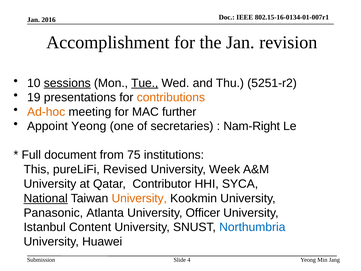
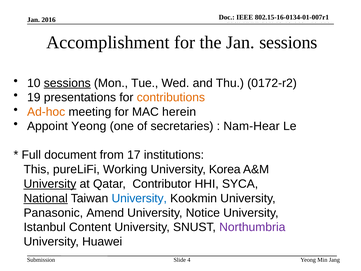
Jan revision: revision -> sessions
Tue underline: present -> none
5251-r2: 5251-r2 -> 0172-r2
further: further -> herein
Nam-Right: Nam-Right -> Nam-Hear
75: 75 -> 17
Revised: Revised -> Working
Week: Week -> Korea
University at (50, 184) underline: none -> present
University at (139, 198) colour: orange -> blue
Atlanta: Atlanta -> Amend
Officer: Officer -> Notice
Northumbria colour: blue -> purple
